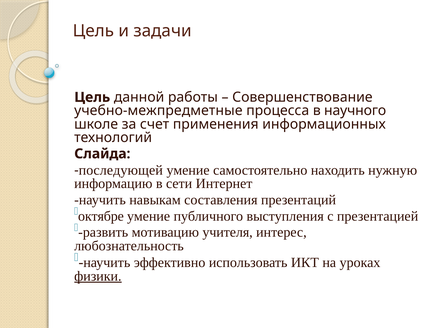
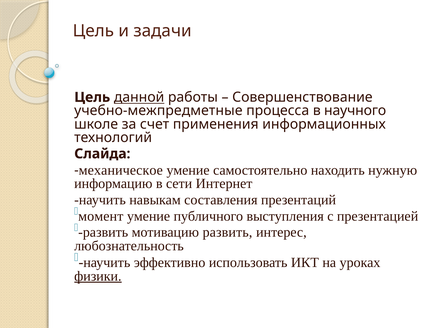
данной underline: none -> present
последующей: последующей -> механическое
октябре: октябре -> момент
мотивацию учителя: учителя -> развить
